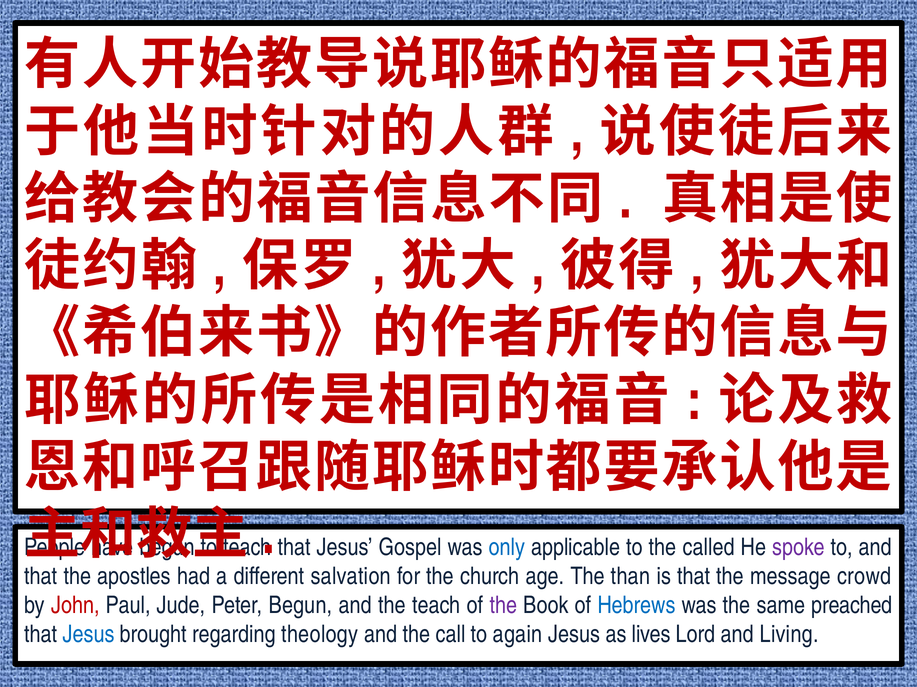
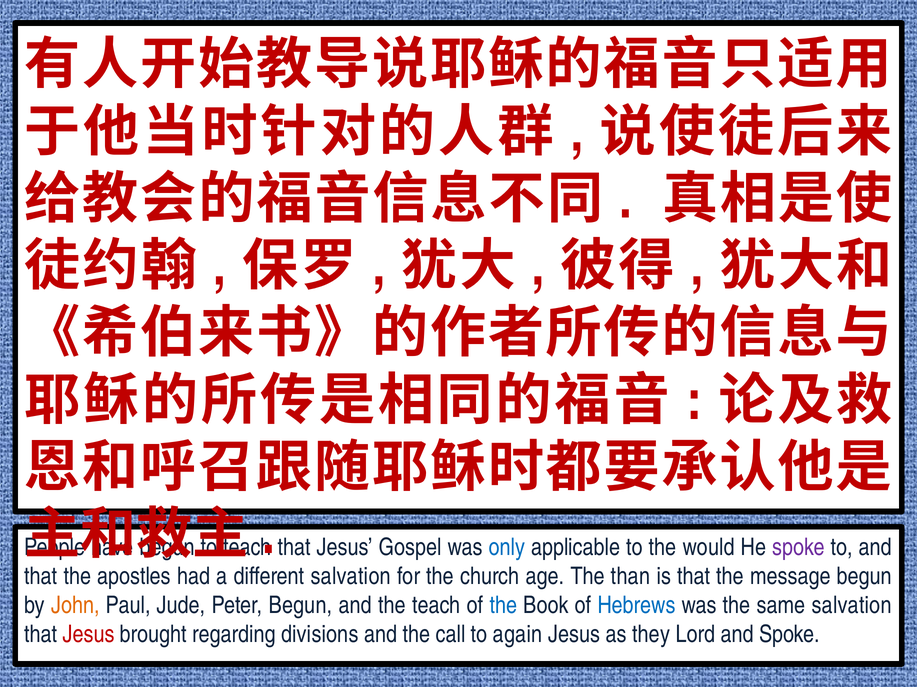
called: called -> would
message crowd: crowd -> begun
John colour: red -> orange
the at (503, 606) colour: purple -> blue
same preached: preached -> salvation
Jesus at (89, 635) colour: blue -> red
theology: theology -> divisions
lives: lives -> they
and Living: Living -> Spoke
